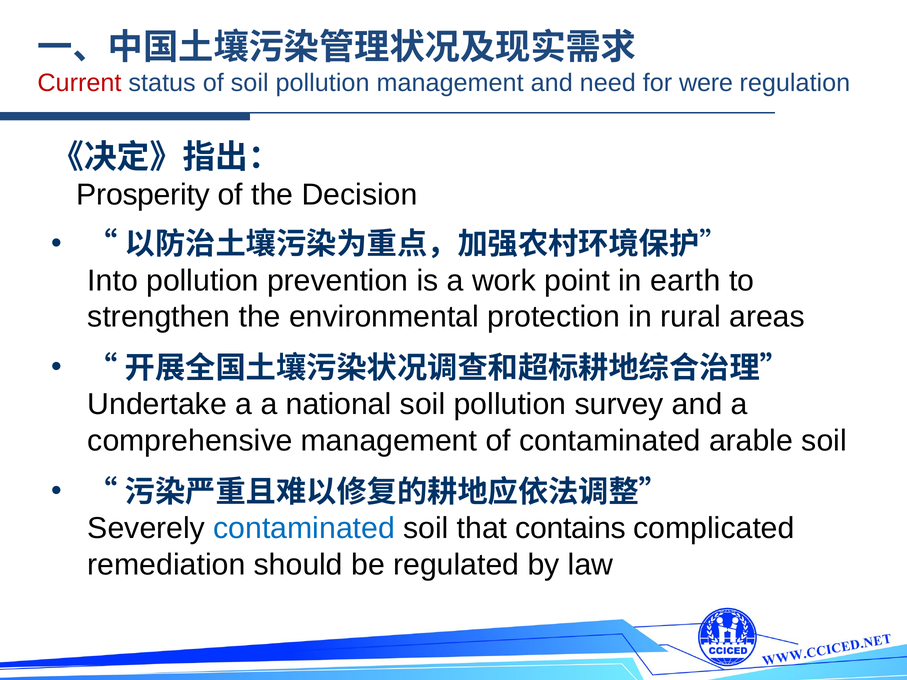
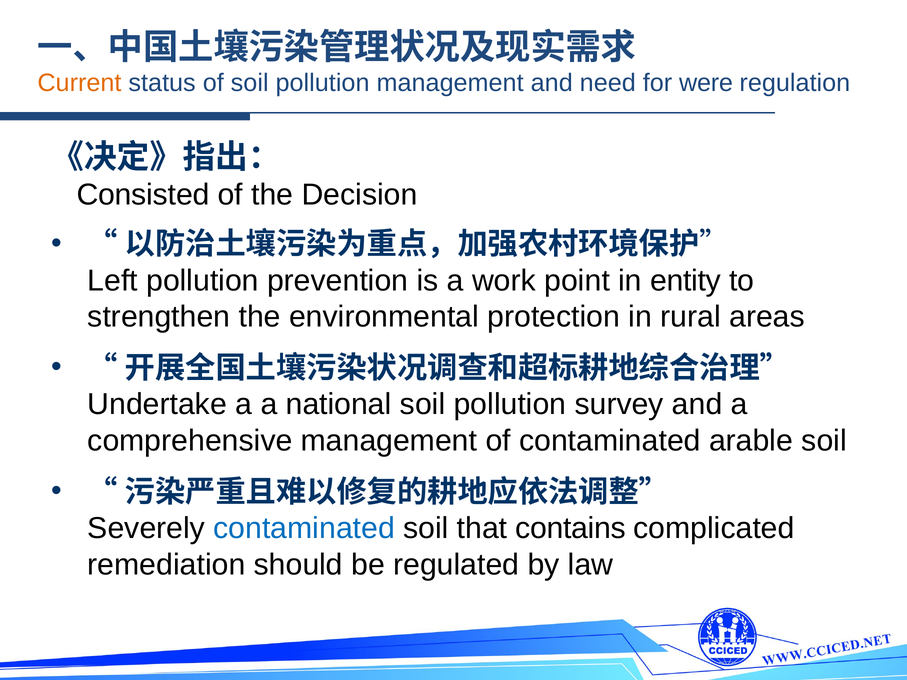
Current colour: red -> orange
Prosperity: Prosperity -> Consisted
Into: Into -> Left
earth: earth -> entity
